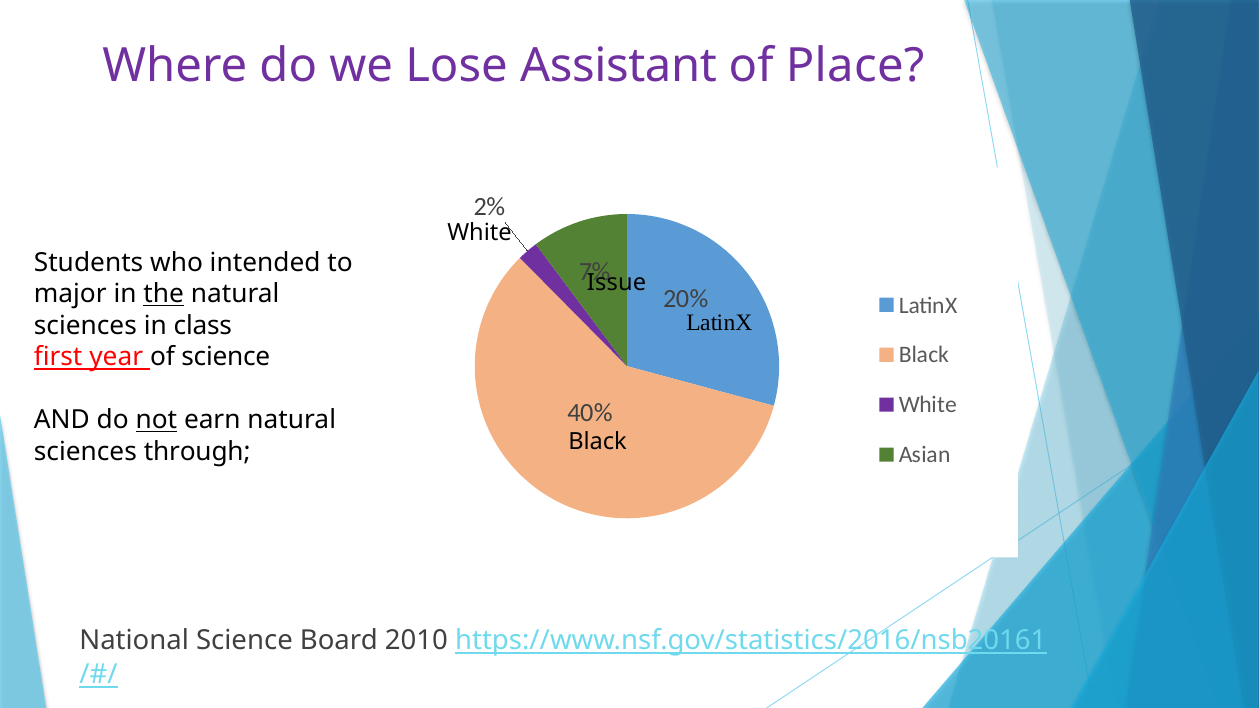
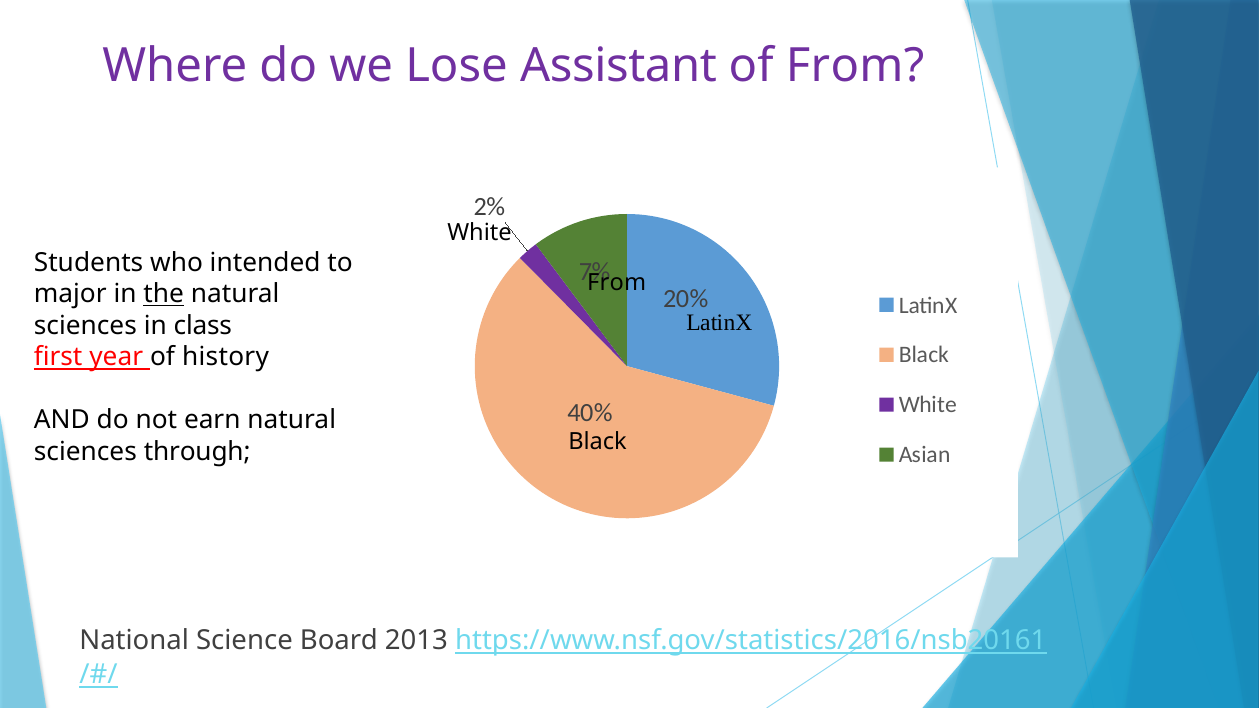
of Place: Place -> From
Issue at (617, 282): Issue -> From
of science: science -> history
not underline: present -> none
2010: 2010 -> 2013
